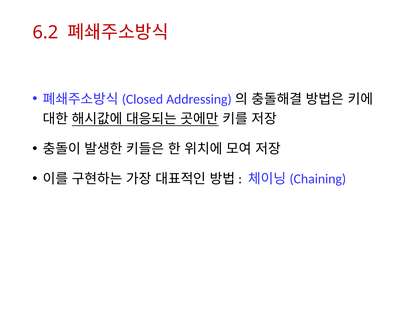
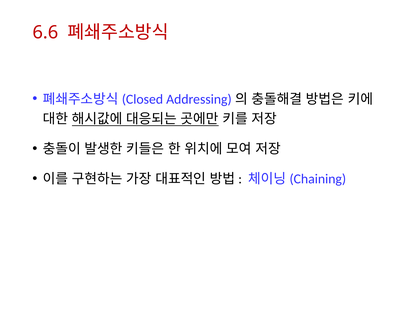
6.2: 6.2 -> 6.6
